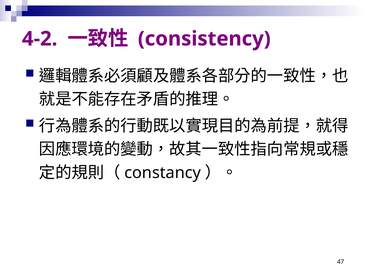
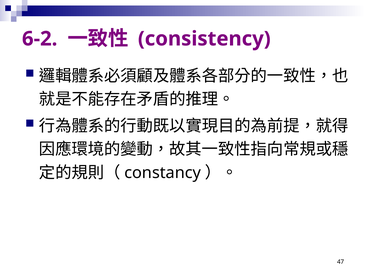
4-2: 4-2 -> 6-2
